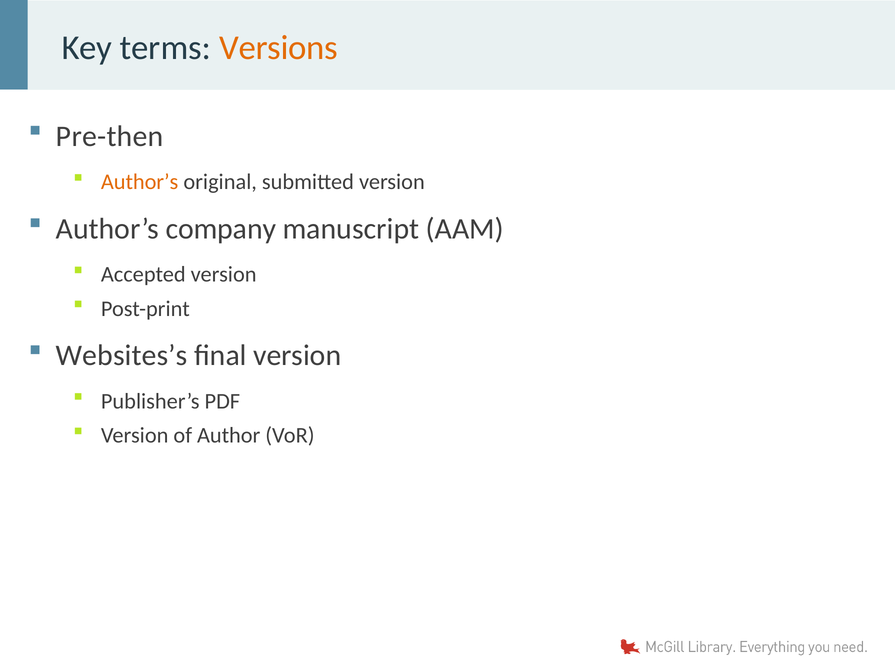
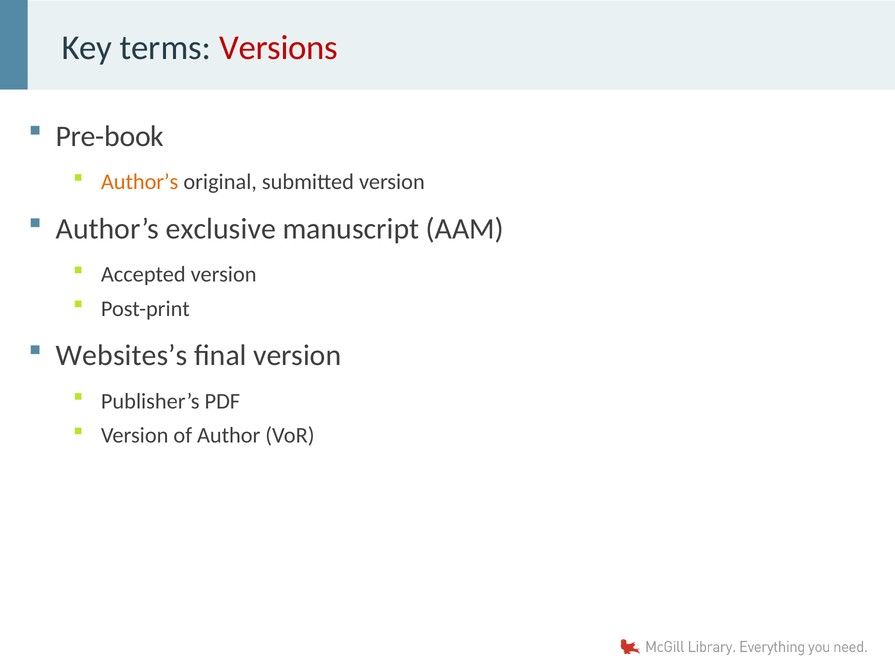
Versions colour: orange -> red
Pre-then: Pre-then -> Pre-book
company: company -> exclusive
